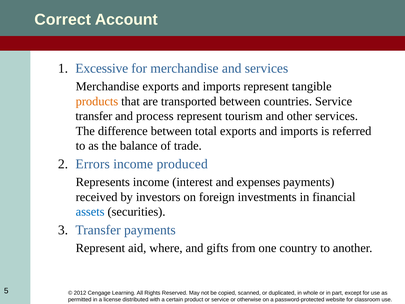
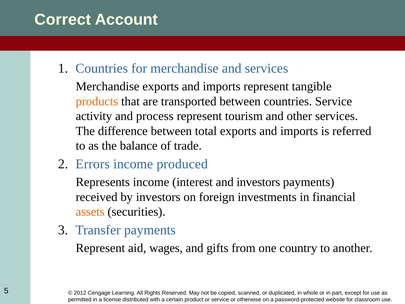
Excessive at (102, 68): Excessive -> Countries
transfer at (94, 116): transfer -> activity
and expenses: expenses -> investors
assets colour: blue -> orange
where: where -> wages
